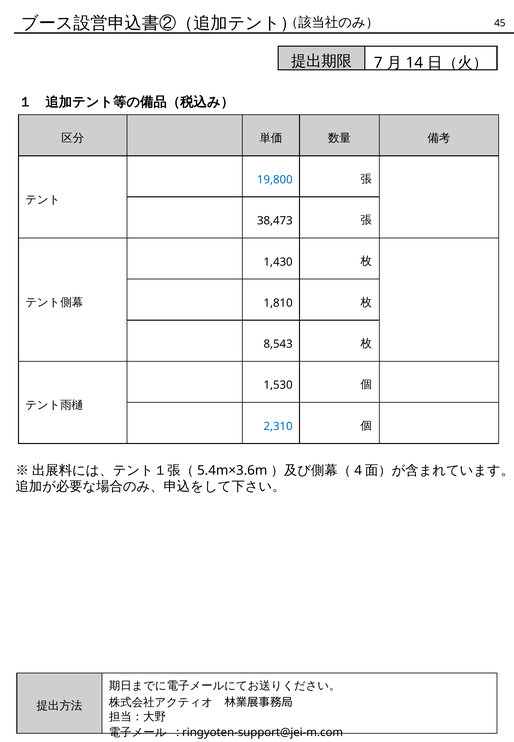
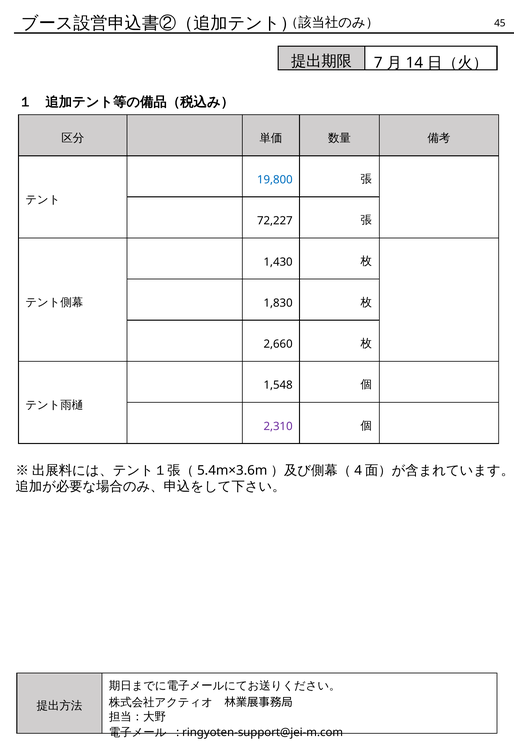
38,473: 38,473 -> 72,227
1,810: 1,810 -> 1,830
8,543: 8,543 -> 2,660
1,530: 1,530 -> 1,548
2,310 colour: blue -> purple
